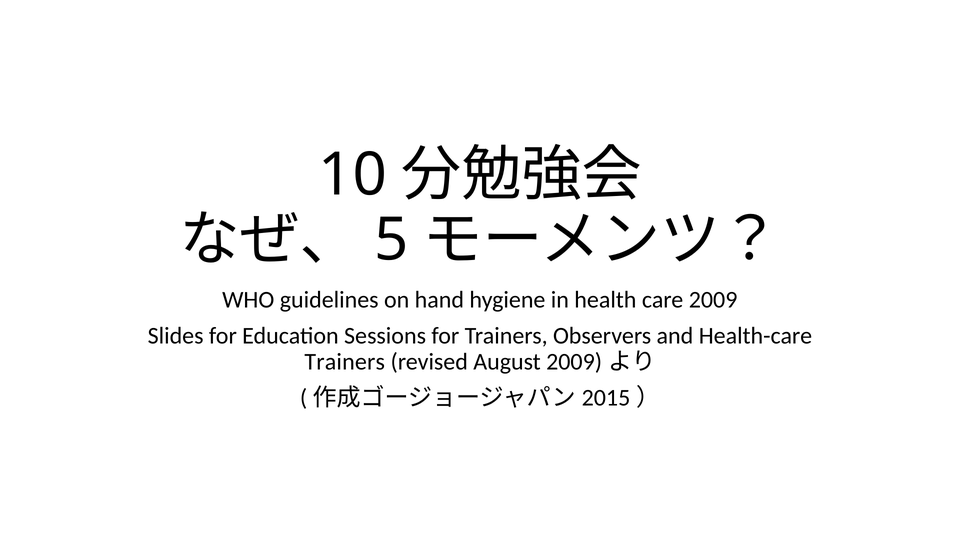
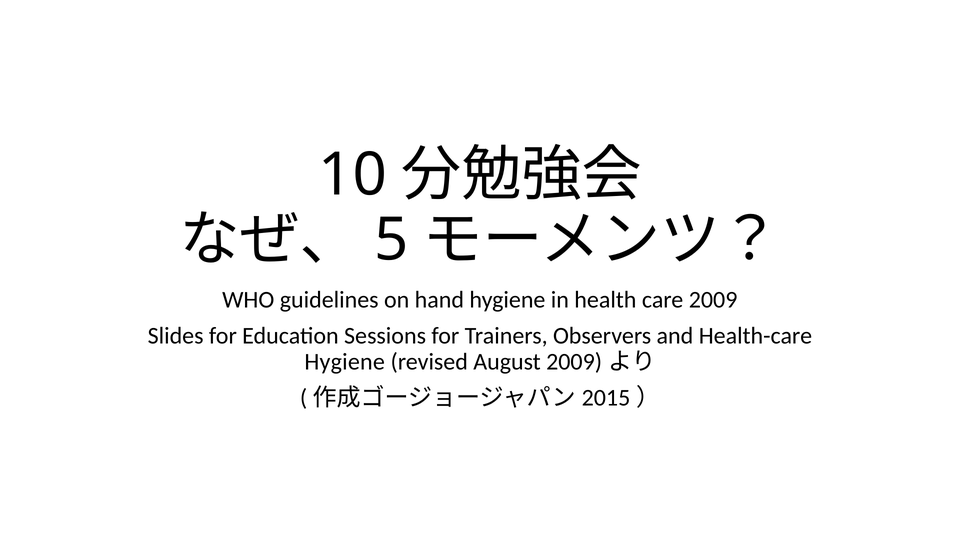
Trainers at (345, 362): Trainers -> Hygiene
